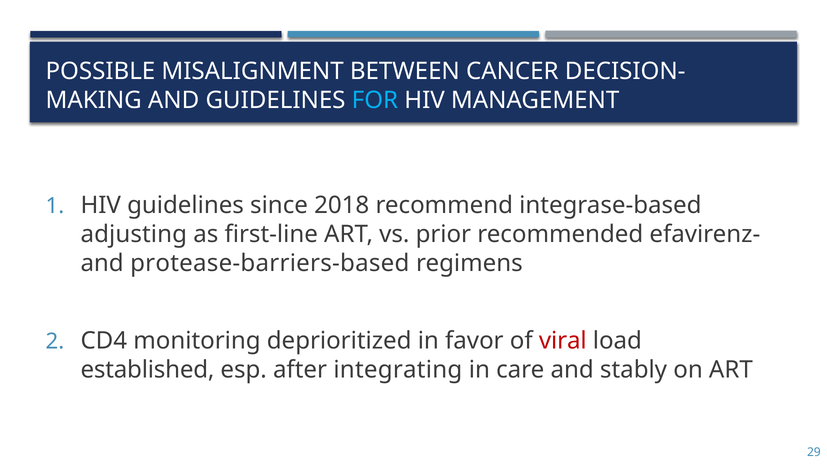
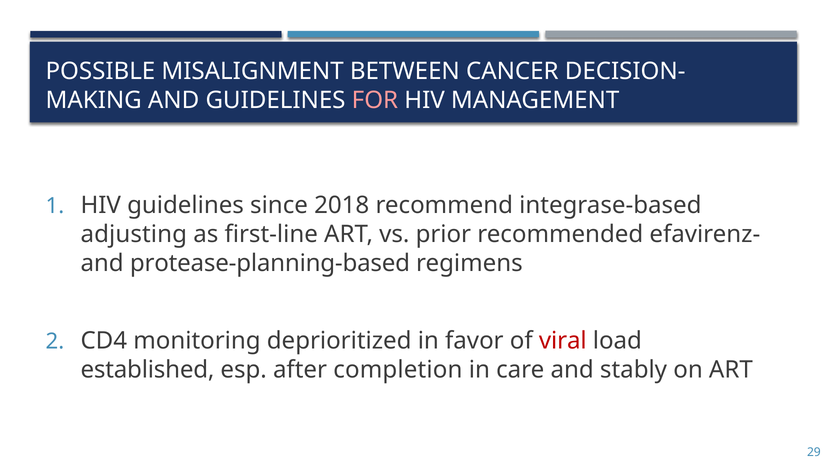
FOR colour: light blue -> pink
protease-barriers-based: protease-barriers-based -> protease-planning-based
integrating: integrating -> completion
